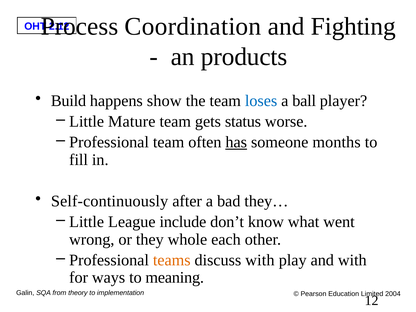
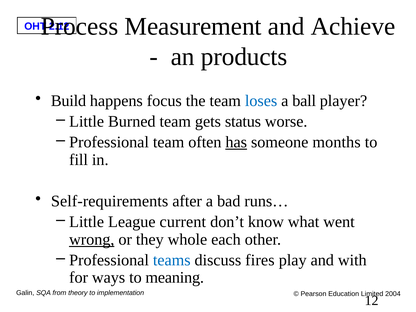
Coordination: Coordination -> Measurement
Fighting: Fighting -> Achieve
show: show -> focus
Mature: Mature -> Burned
Self-continuously: Self-continuously -> Self-requirements
they…: they… -> runs…
include: include -> current
wrong underline: none -> present
teams colour: orange -> blue
discuss with: with -> fires
